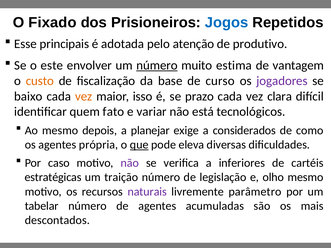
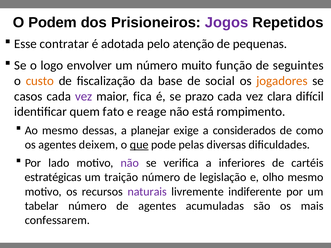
Fixado: Fixado -> Podem
Jogos colour: blue -> purple
principais: principais -> contratar
produtivo: produtivo -> pequenas
este: este -> logo
número at (157, 65) underline: present -> none
estima: estima -> função
vantagem: vantagem -> seguintes
curso: curso -> social
jogadores colour: purple -> orange
baixo: baixo -> casos
vez at (84, 96) colour: orange -> purple
isso: isso -> fica
variar: variar -> reage
tecnológicos: tecnológicos -> rompimento
depois: depois -> dessas
própria: própria -> deixem
eleva: eleva -> pelas
caso: caso -> lado
parâmetro: parâmetro -> indiferente
descontados: descontados -> confessarem
